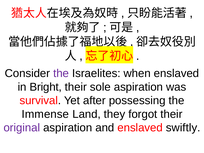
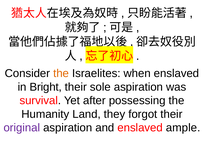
the at (61, 73) colour: purple -> orange
Immense: Immense -> Humanity
swiftly: swiftly -> ample
